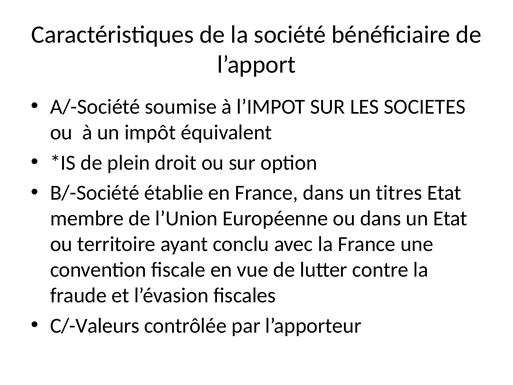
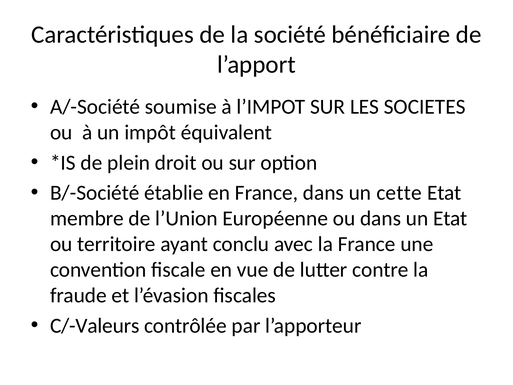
titres: titres -> cette
